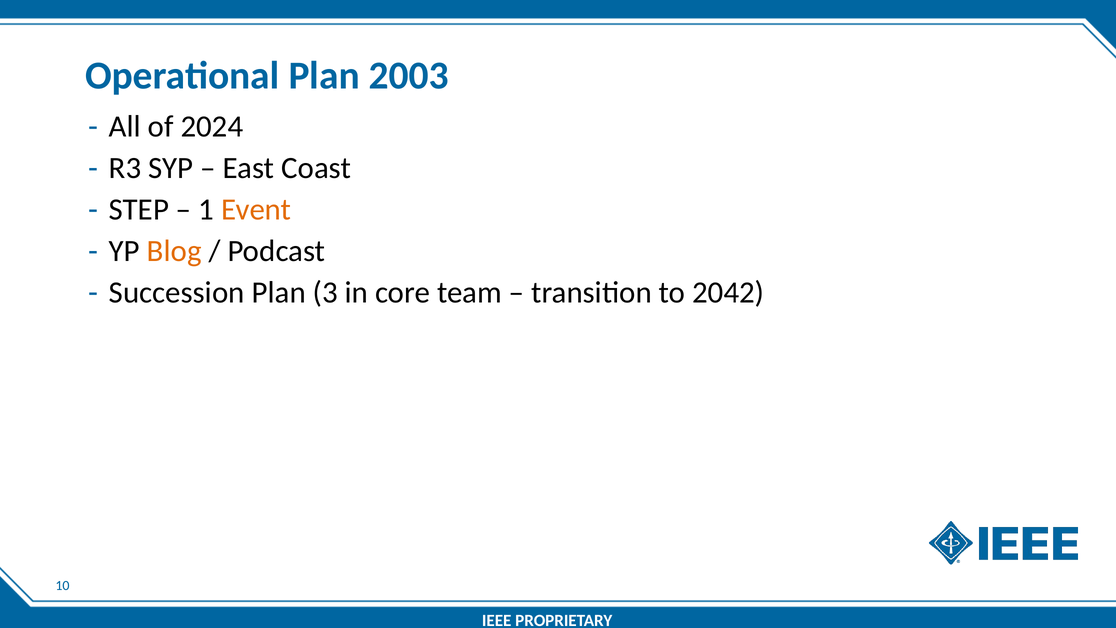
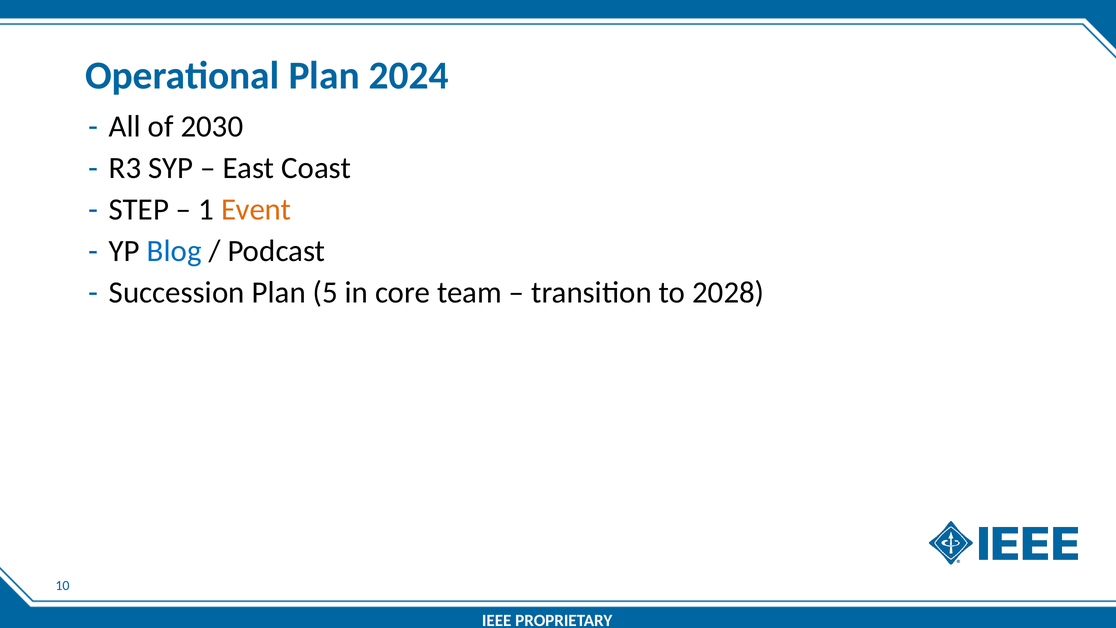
2003: 2003 -> 2024
2024: 2024 -> 2030
Blog colour: orange -> blue
3: 3 -> 5
2042: 2042 -> 2028
